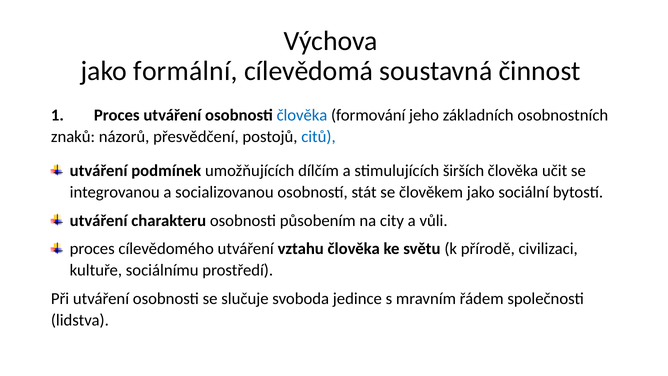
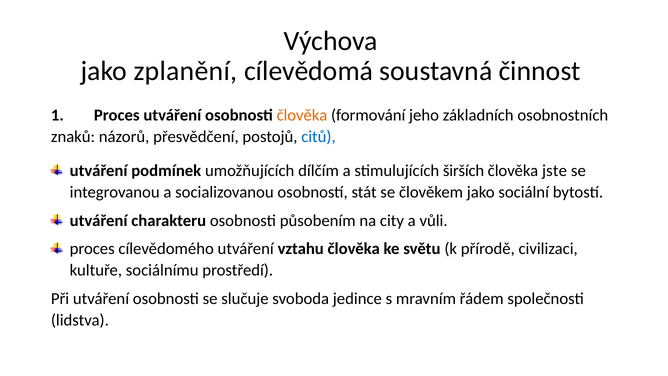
formální: formální -> zplanění
člověka at (302, 115) colour: blue -> orange
učit: učit -> jste
